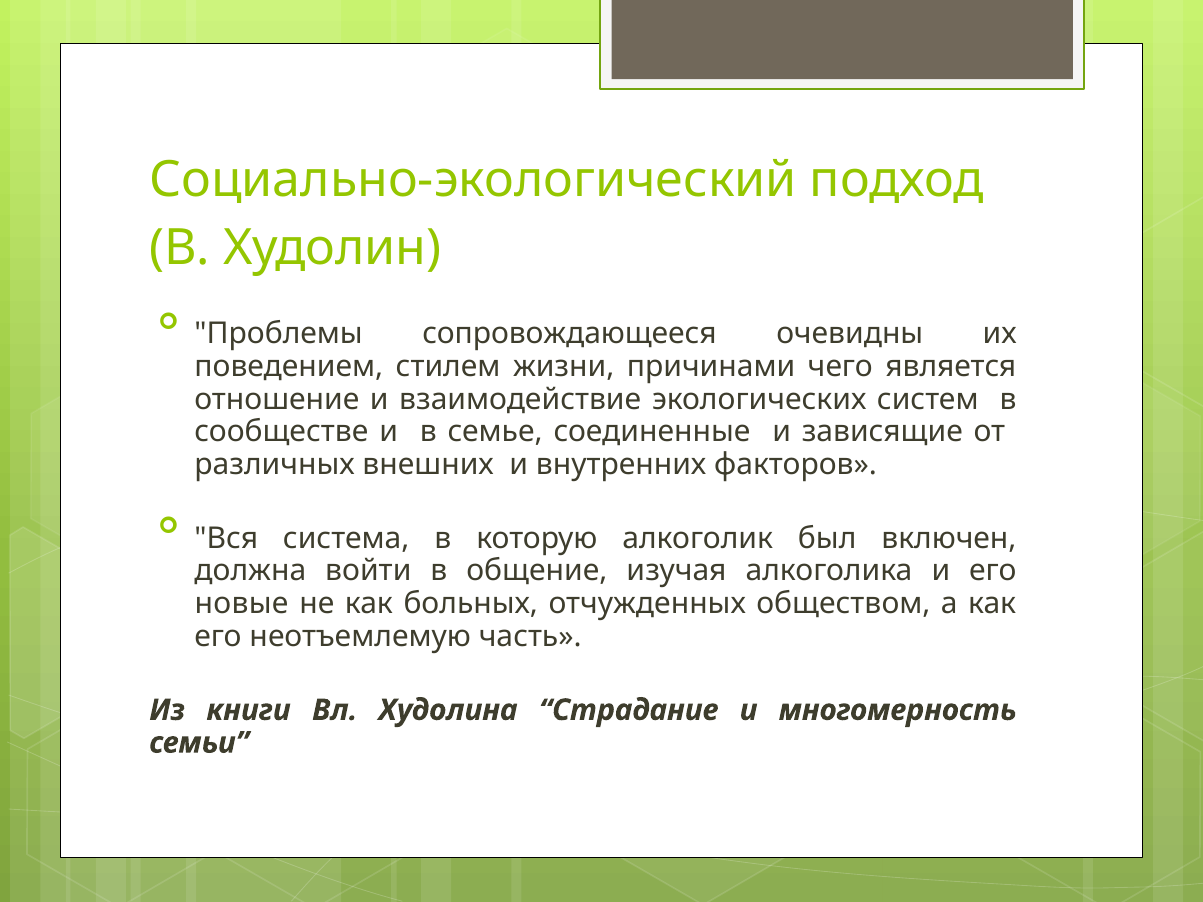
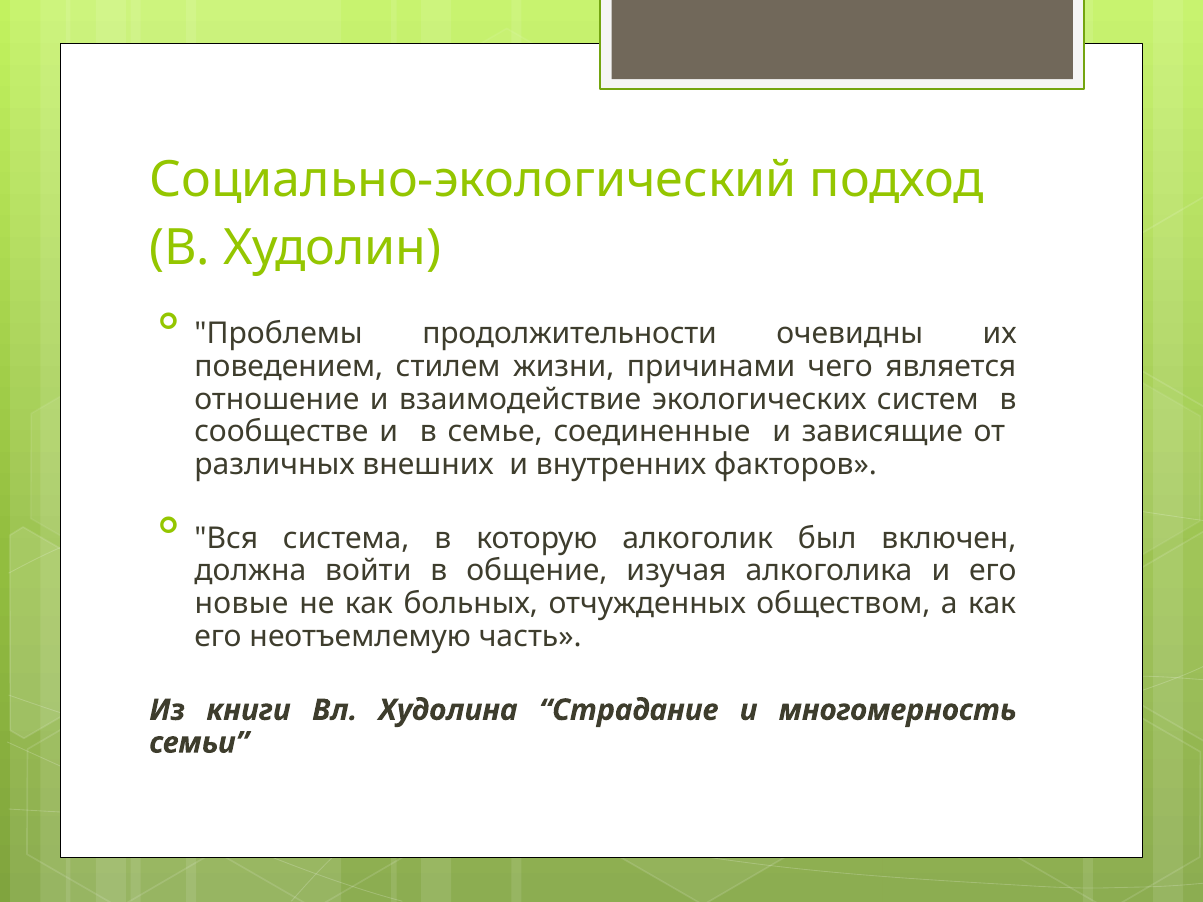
сопровождающееся: сопровождающееся -> продолжительности
